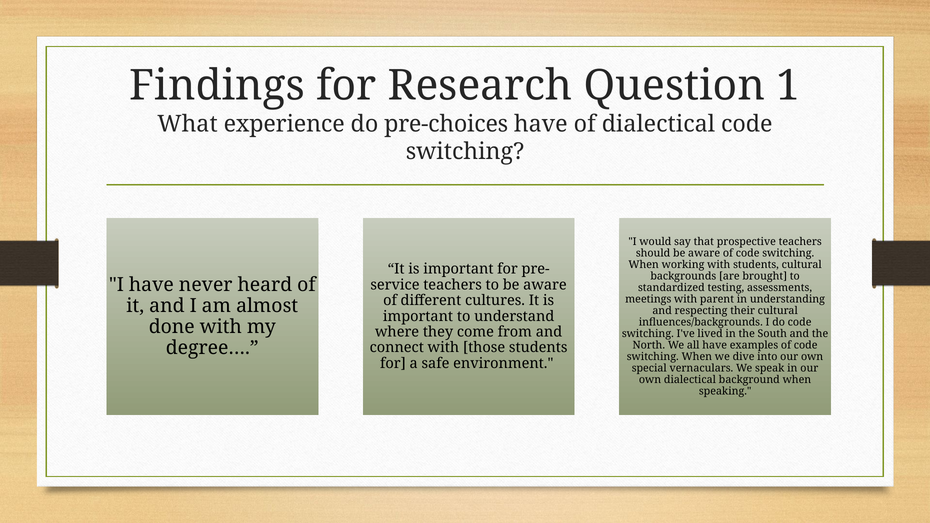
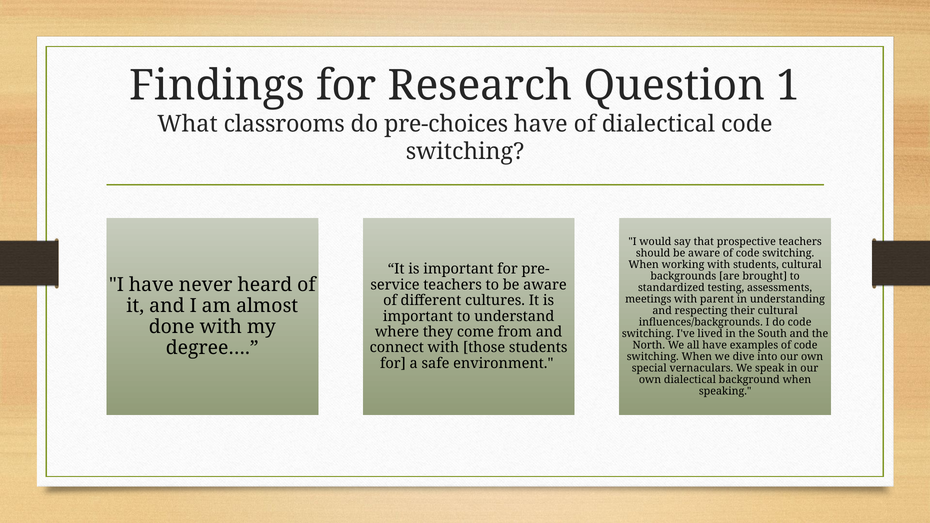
experience: experience -> classrooms
